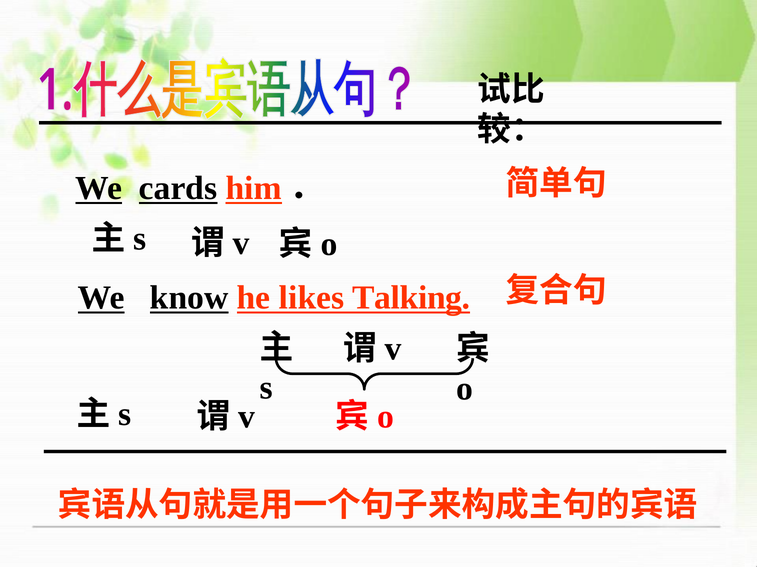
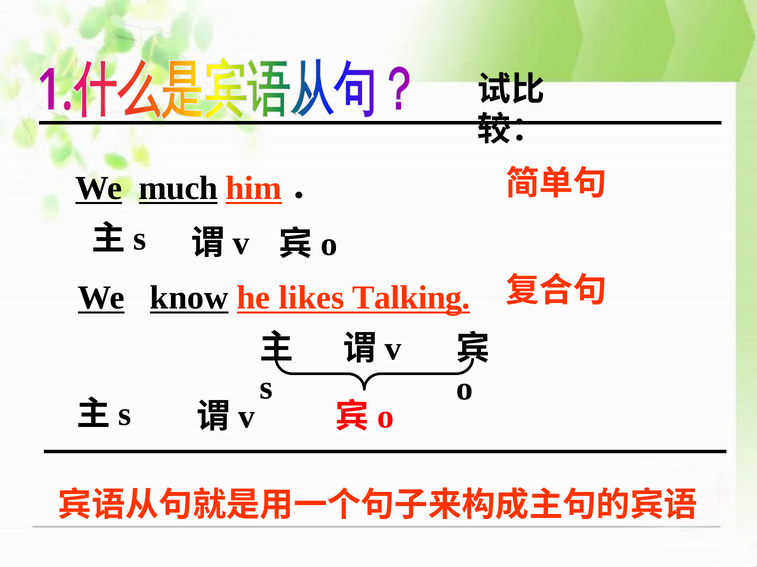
cards: cards -> much
